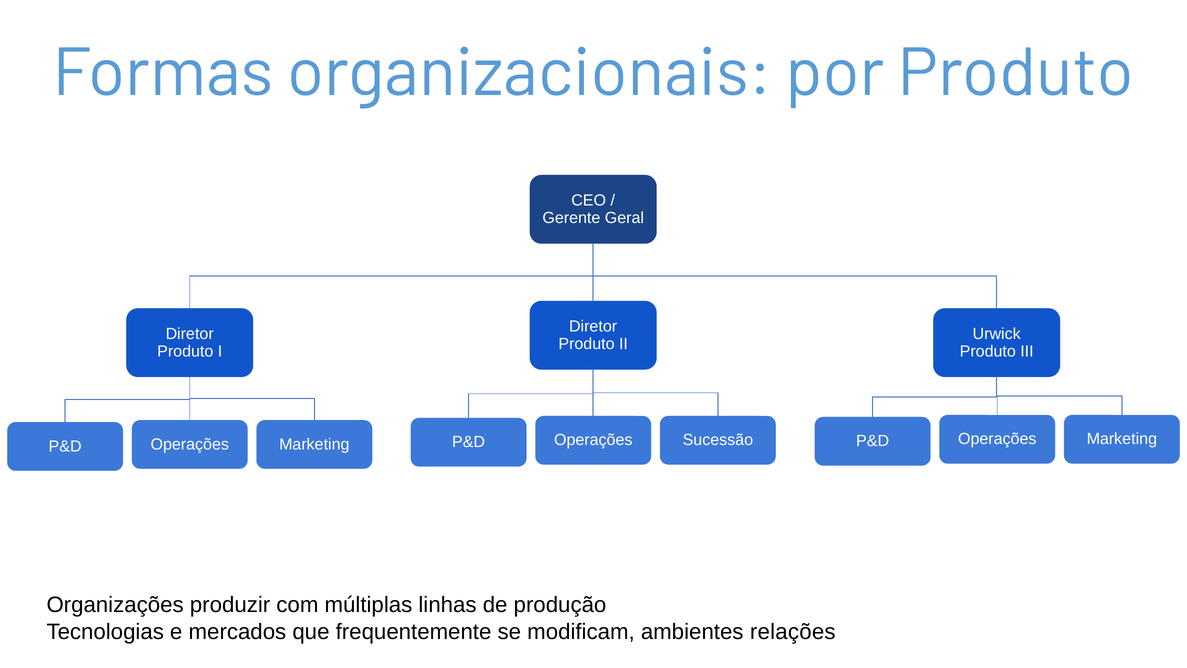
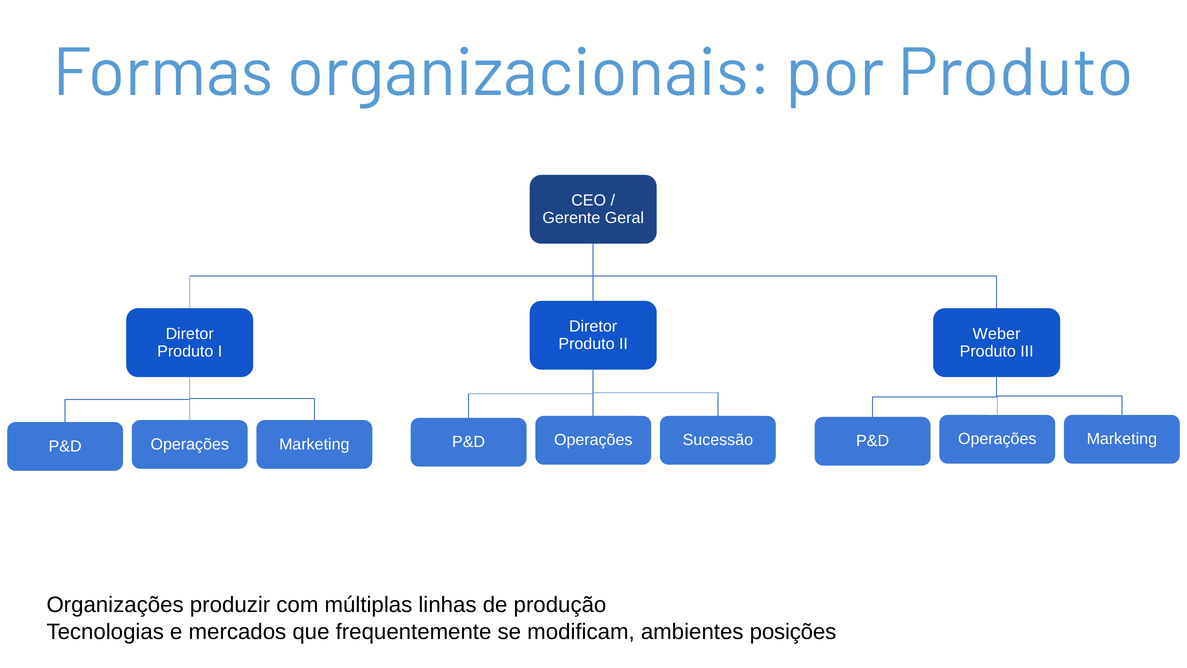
Urwick: Urwick -> Weber
relações: relações -> posições
